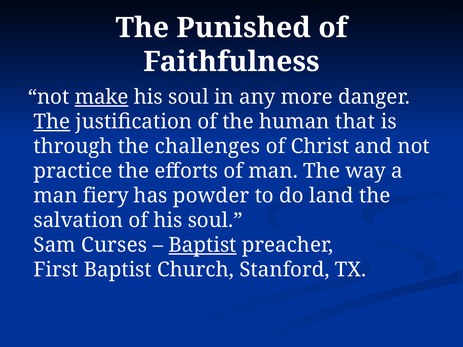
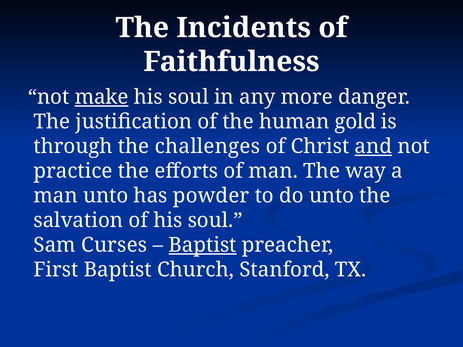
Punished: Punished -> Incidents
The at (52, 122) underline: present -> none
that: that -> gold
and underline: none -> present
man fiery: fiery -> unto
do land: land -> unto
